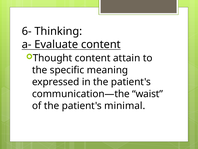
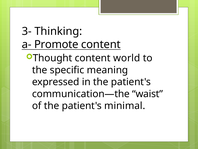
6-: 6- -> 3-
Evaluate: Evaluate -> Promote
attain: attain -> world
